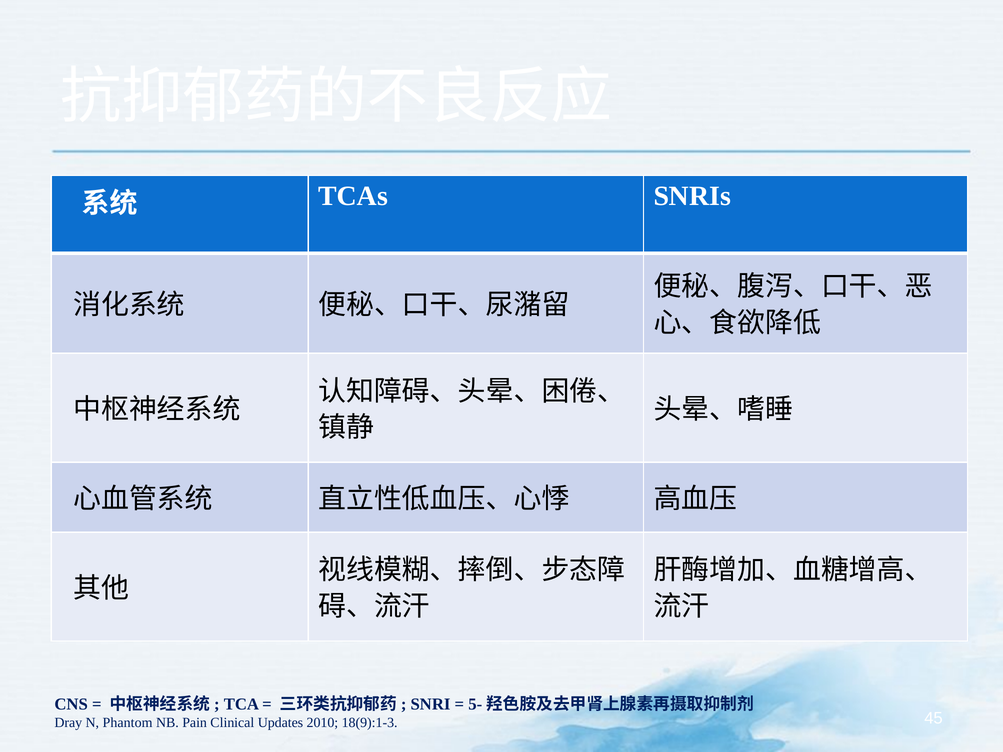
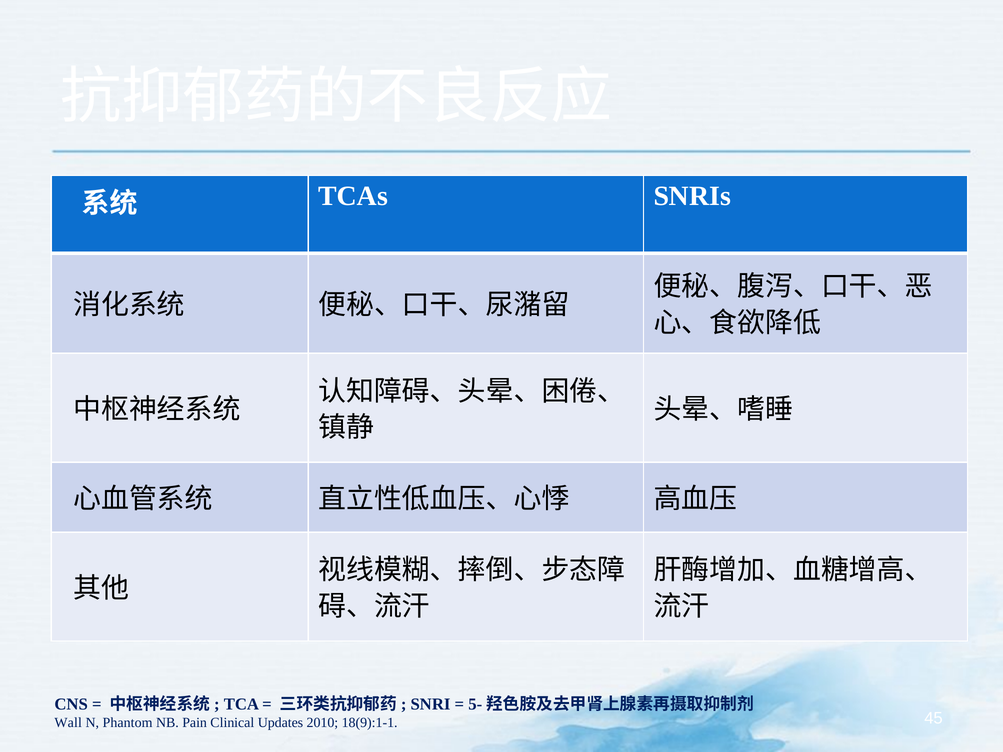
Dray: Dray -> Wall
18(9):1-3: 18(9):1-3 -> 18(9):1-1
